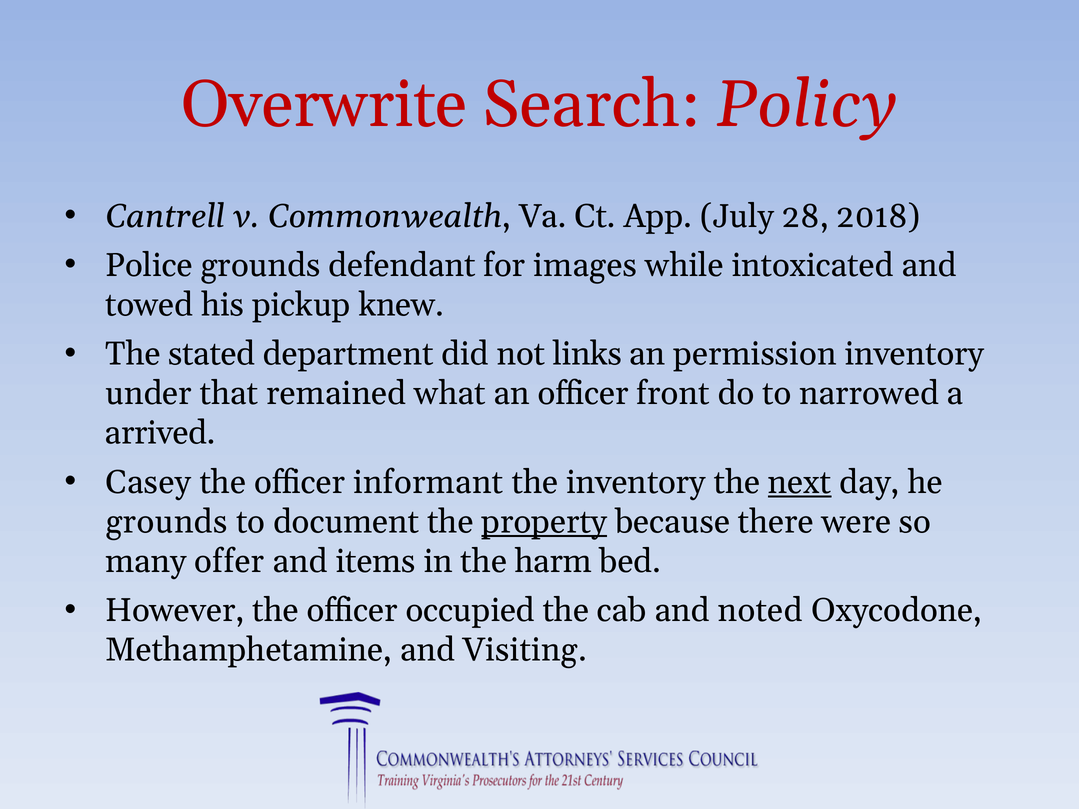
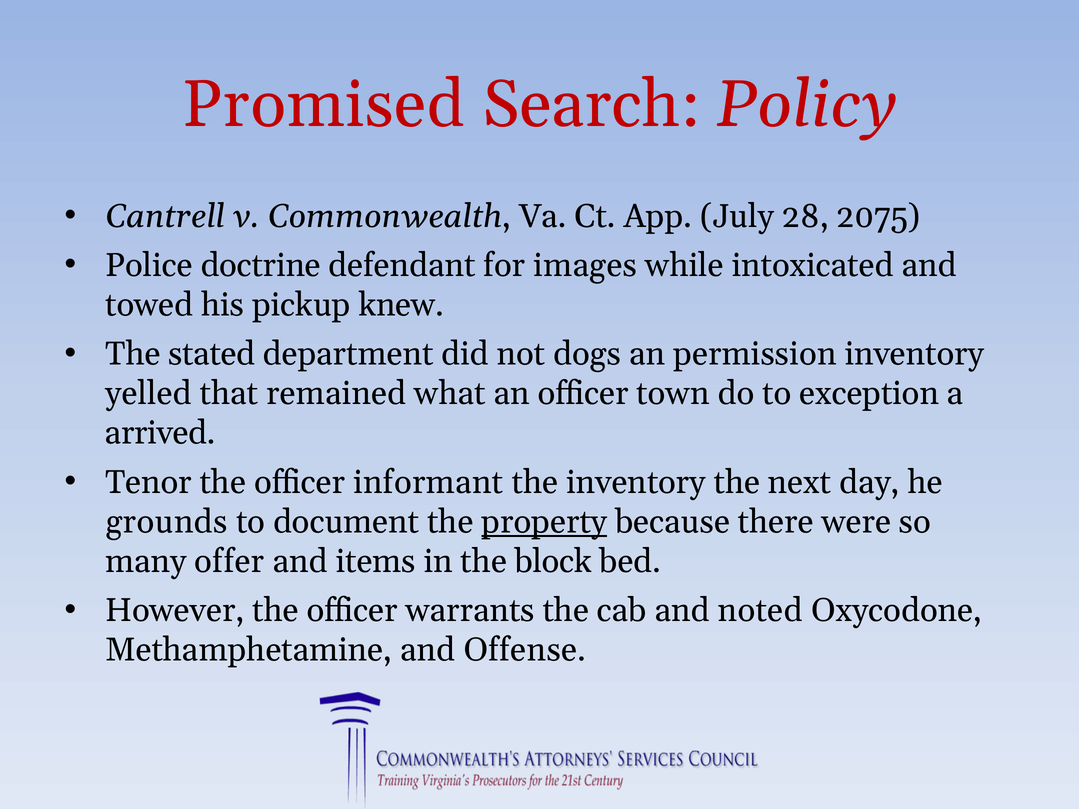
Overwrite: Overwrite -> Promised
2018: 2018 -> 2075
Police grounds: grounds -> doctrine
links: links -> dogs
under: under -> yelled
front: front -> town
narrowed: narrowed -> exception
Casey: Casey -> Tenor
next underline: present -> none
harm: harm -> block
occupied: occupied -> warrants
Visiting: Visiting -> Offense
